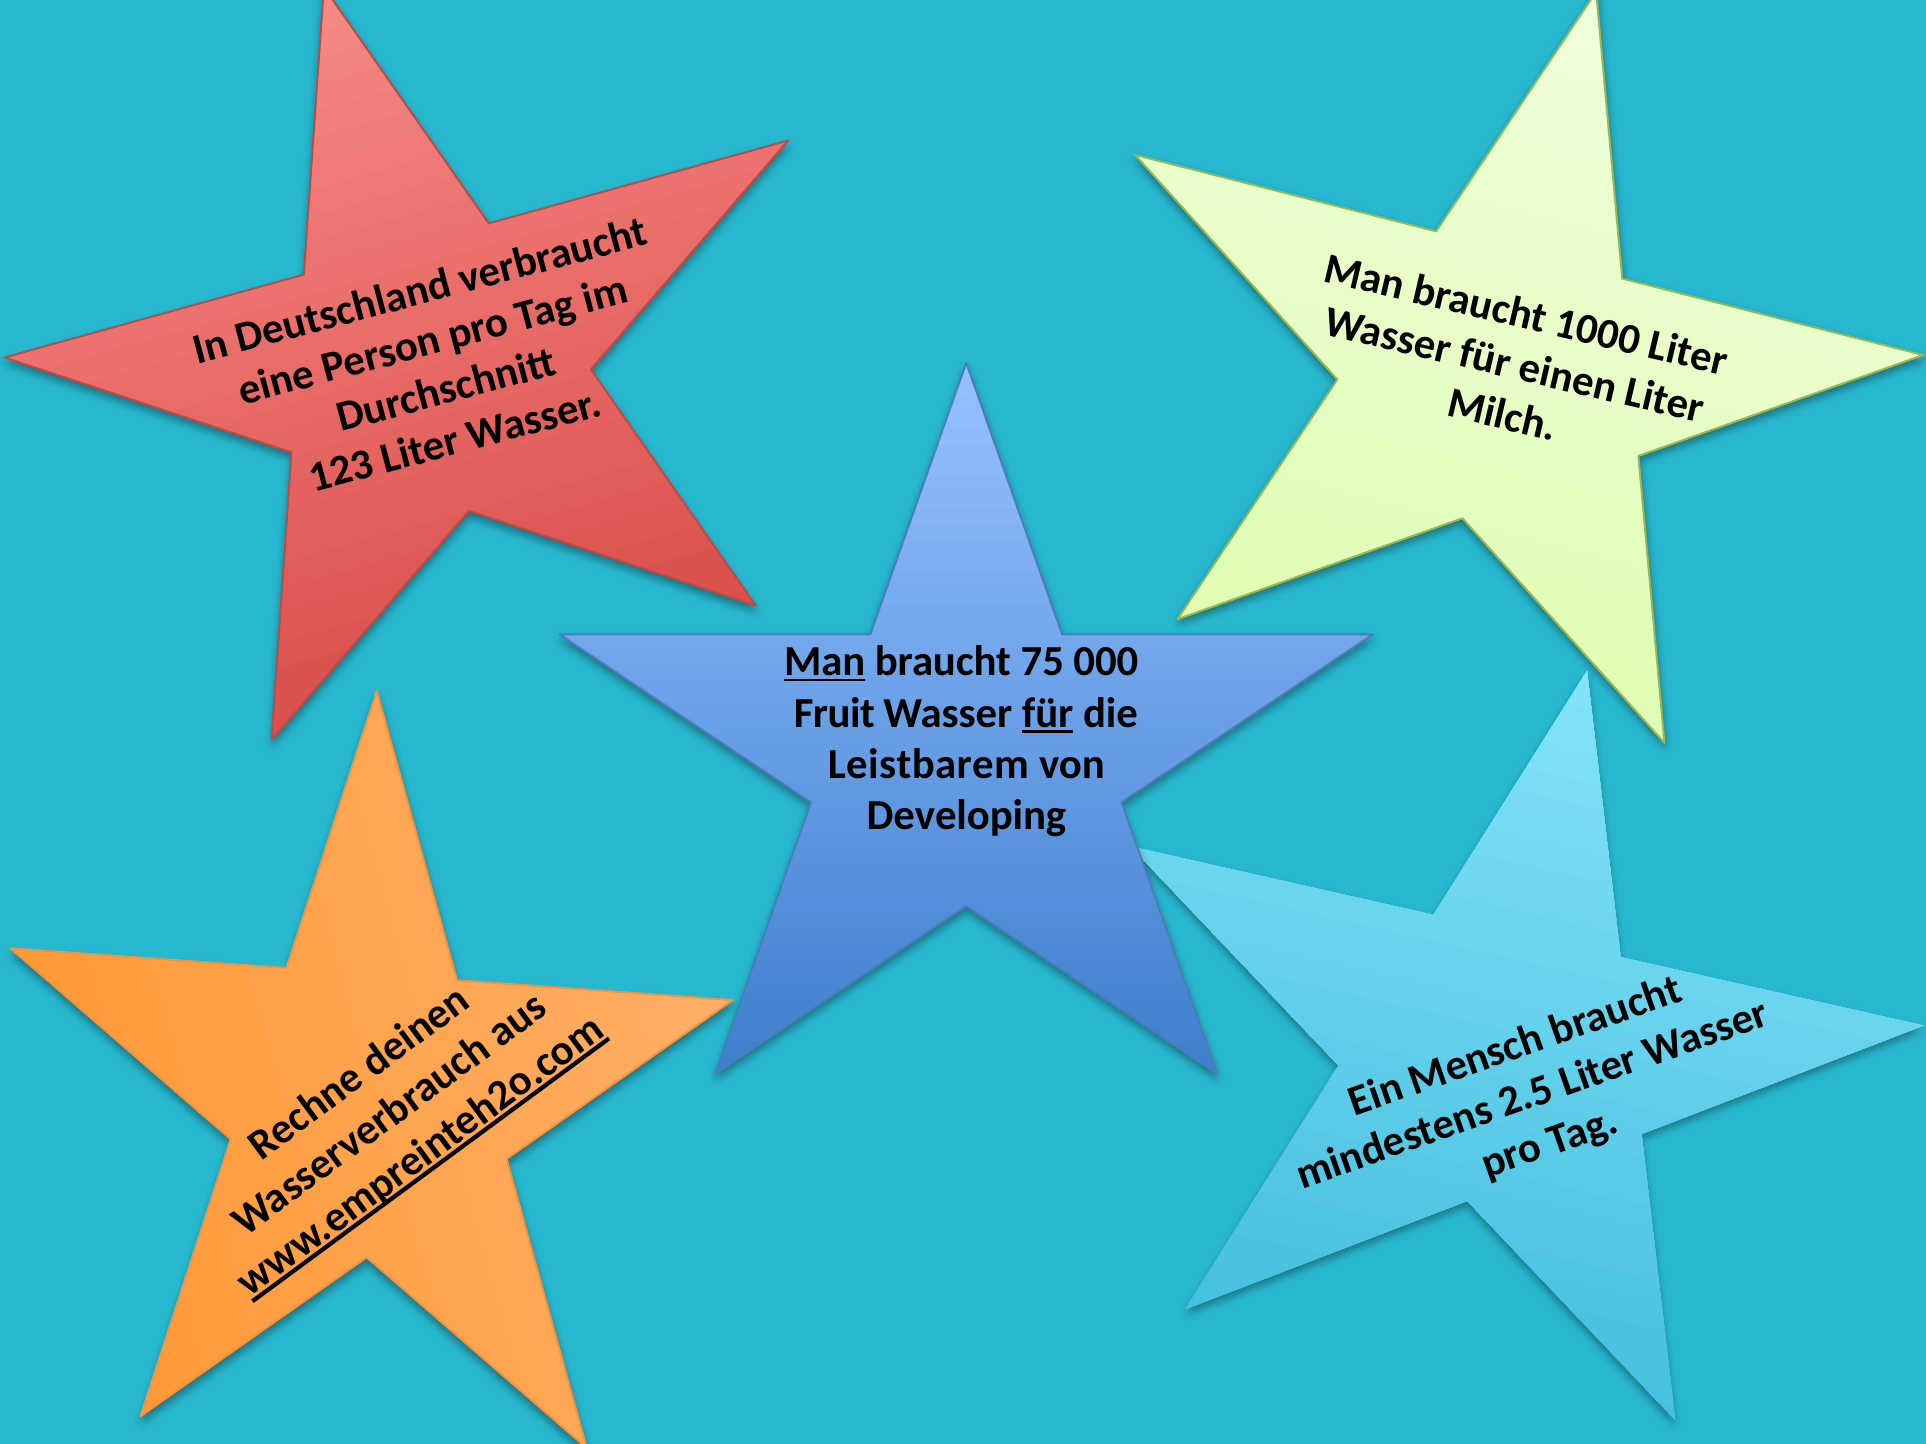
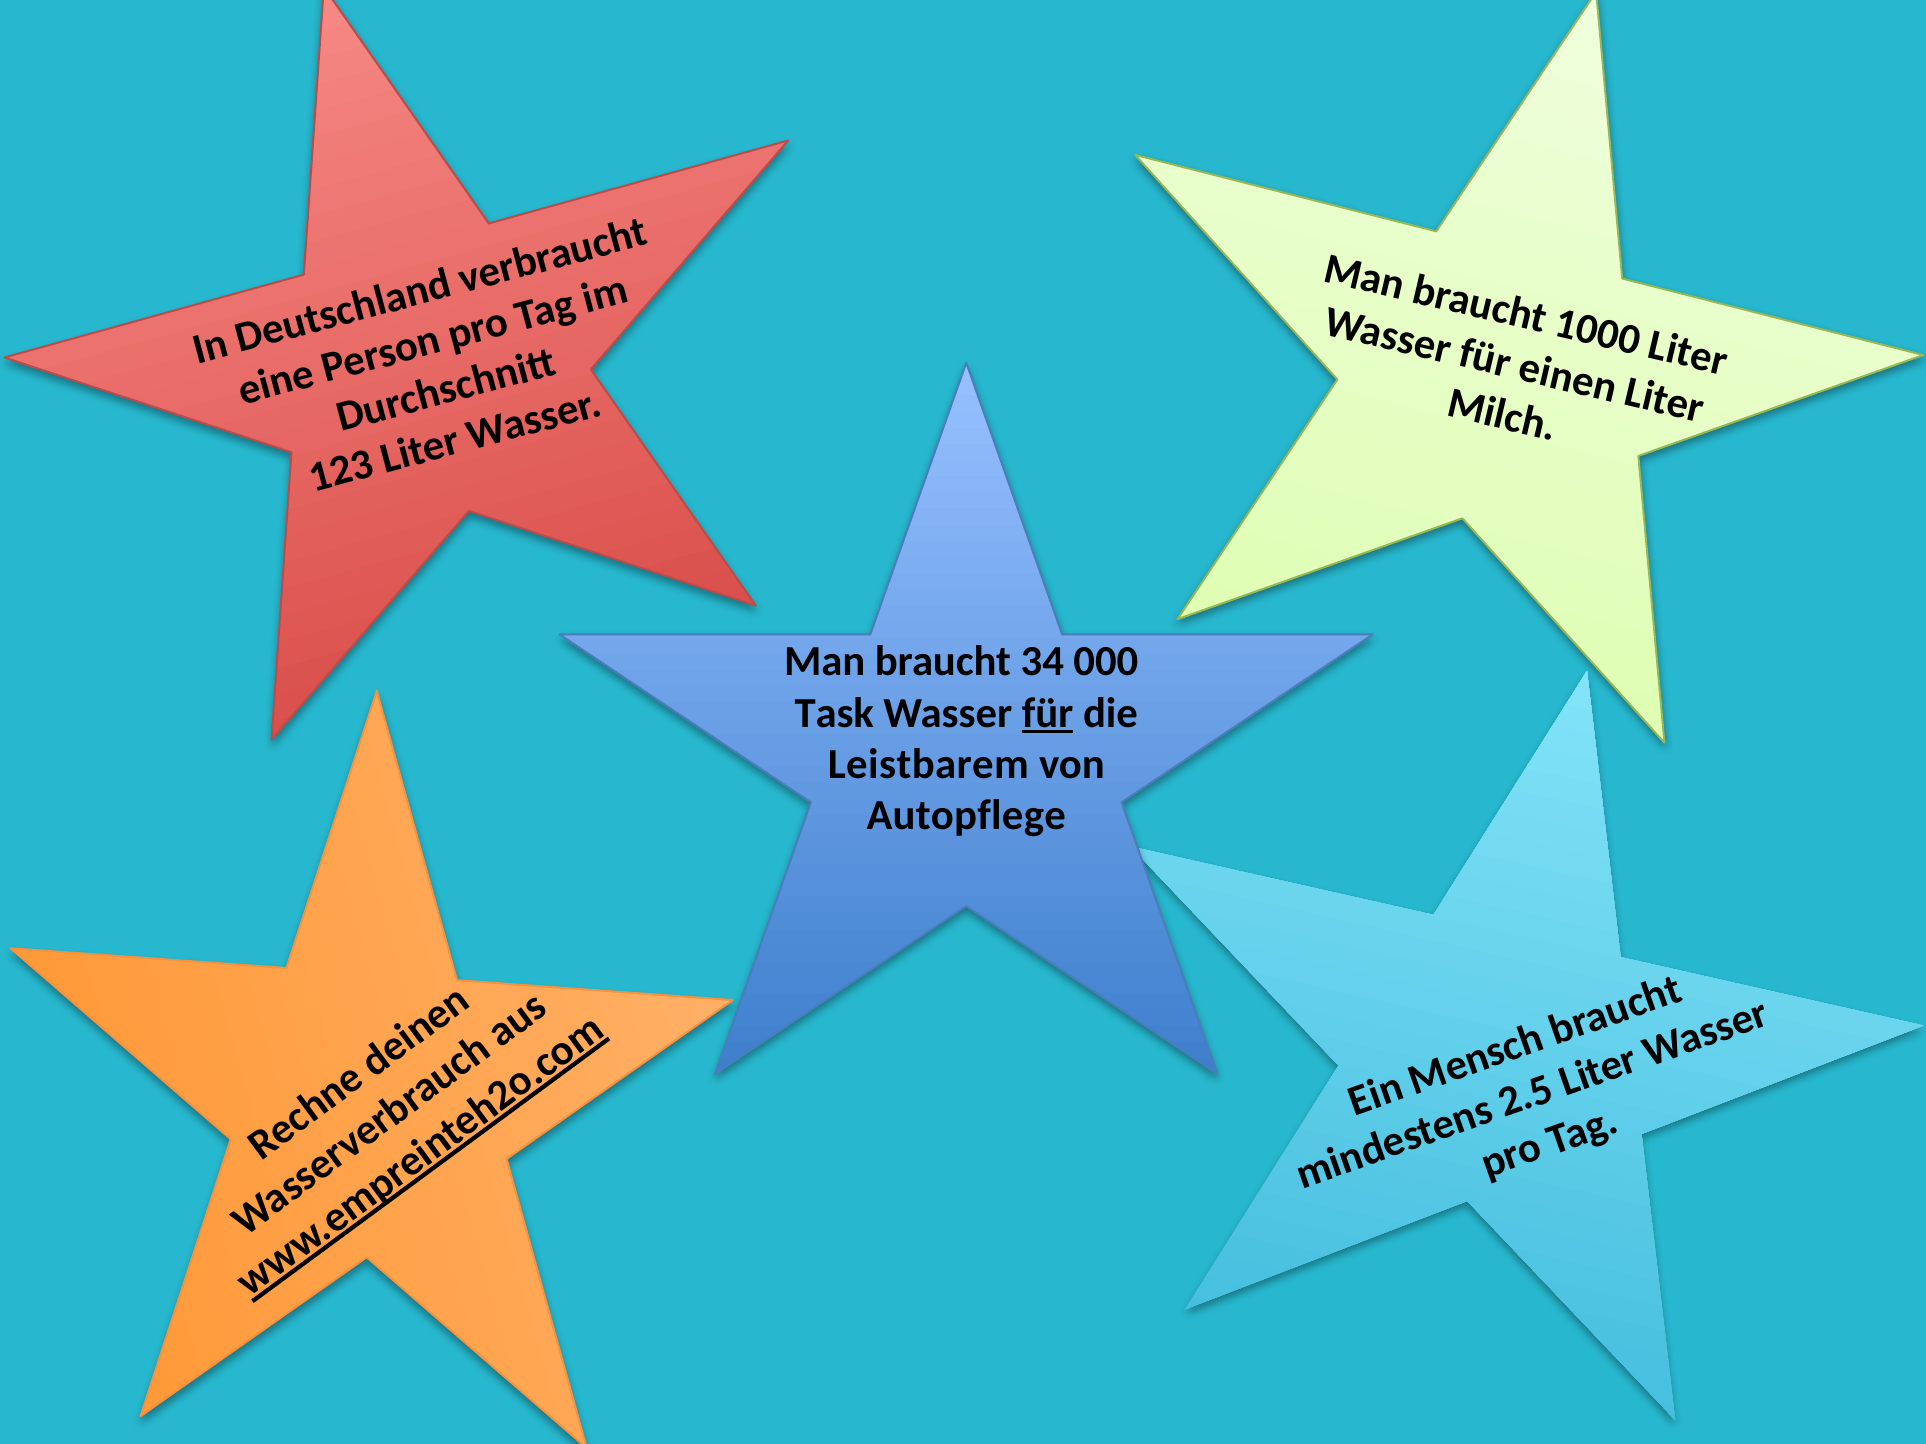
Man underline: present -> none
75: 75 -> 34
Fruit: Fruit -> Task
Developing: Developing -> Autopflege
